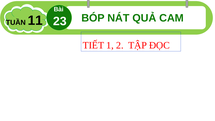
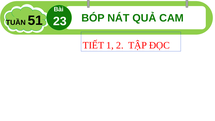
11: 11 -> 51
